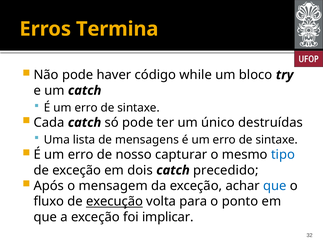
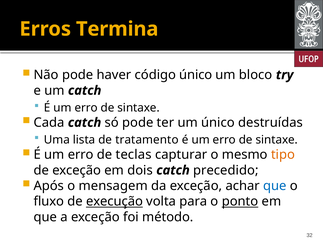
código while: while -> único
mensagens: mensagens -> tratamento
nosso: nosso -> teclas
tipo colour: blue -> orange
ponto underline: none -> present
implicar: implicar -> método
